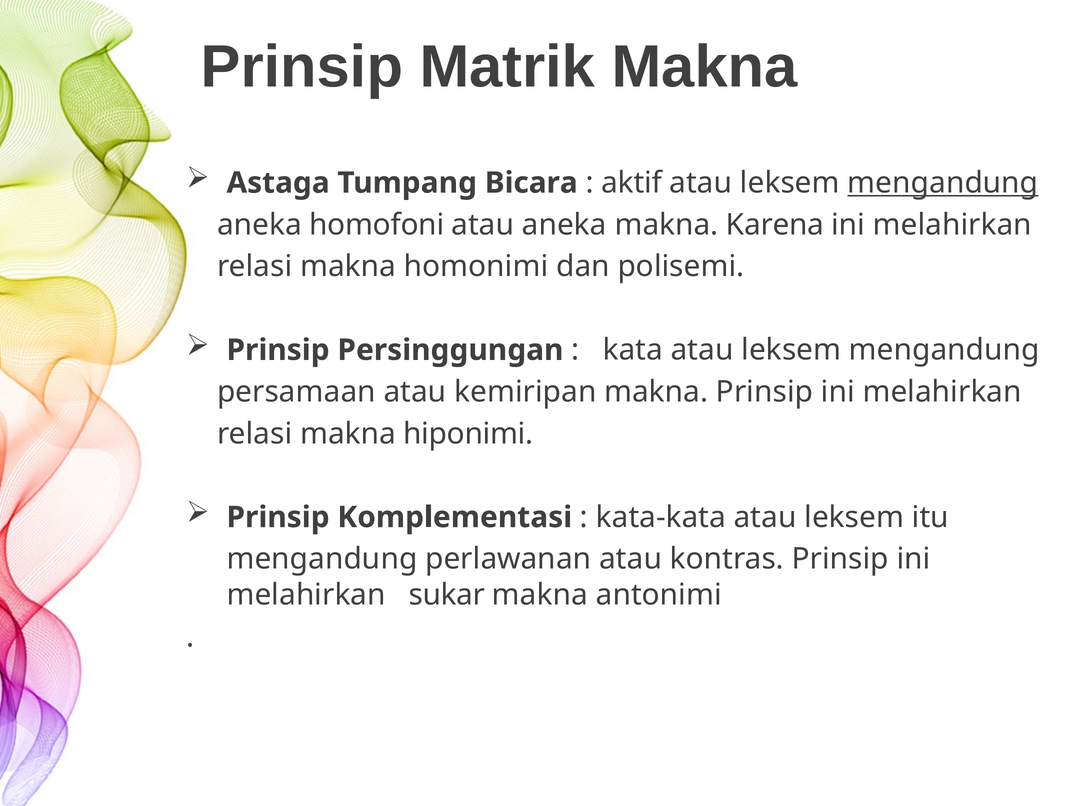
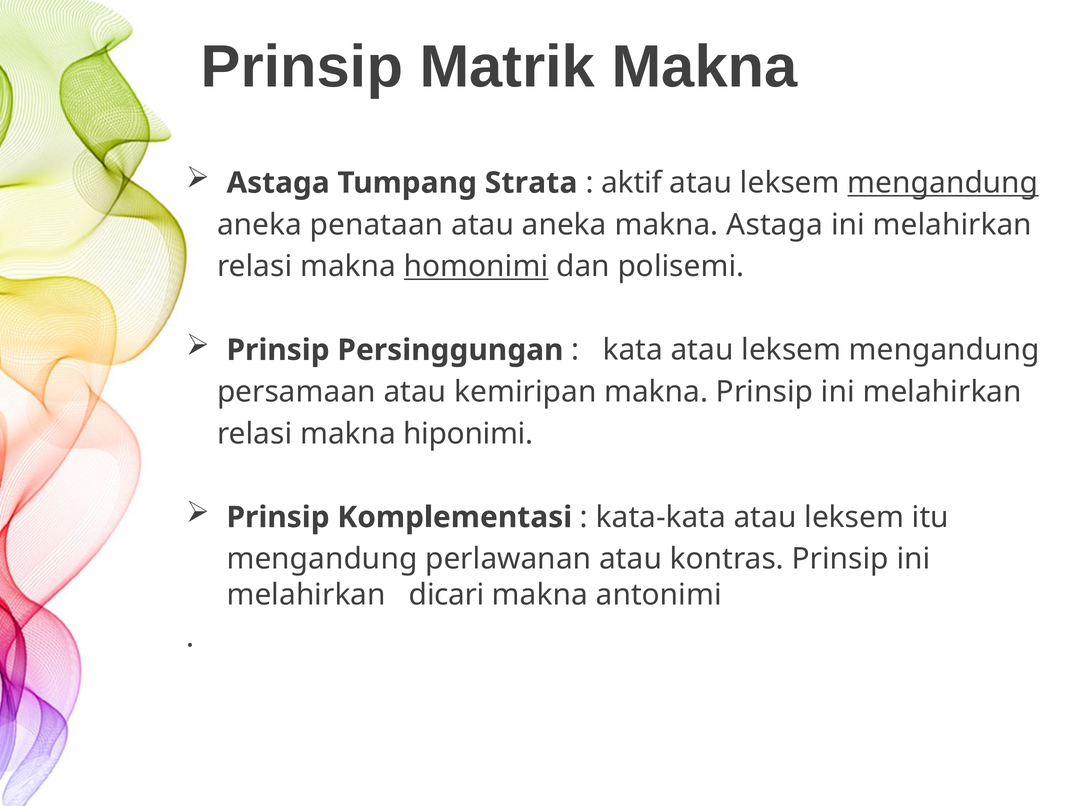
Bicara: Bicara -> Strata
homofoni: homofoni -> penataan
makna Karena: Karena -> Astaga
homonimi underline: none -> present
sukar: sukar -> dicari
